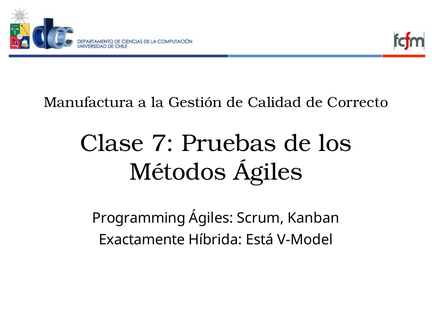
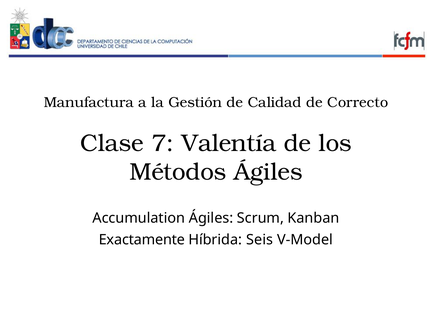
Pruebas: Pruebas -> Valentía
Programming: Programming -> Accumulation
Está: Está -> Seis
